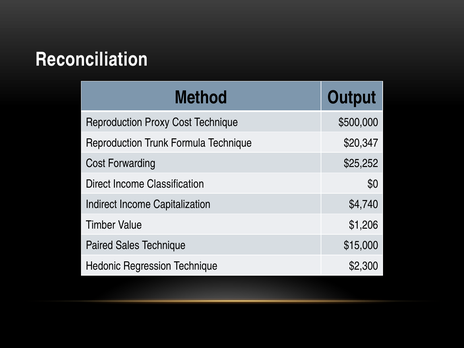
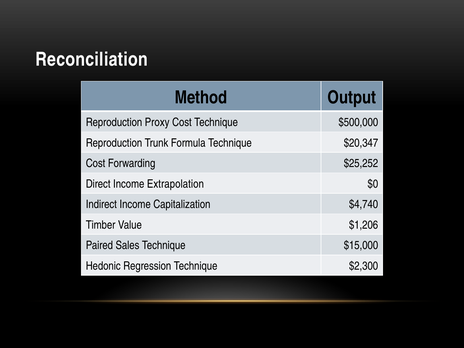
Classification: Classification -> Extrapolation
